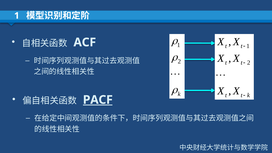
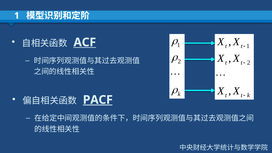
ACF underline: none -> present
